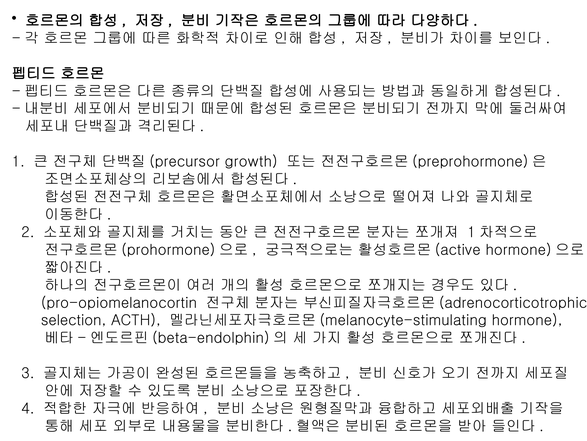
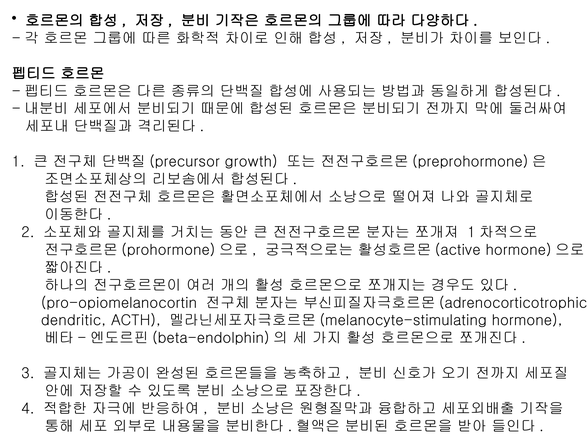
selection: selection -> dendritic
